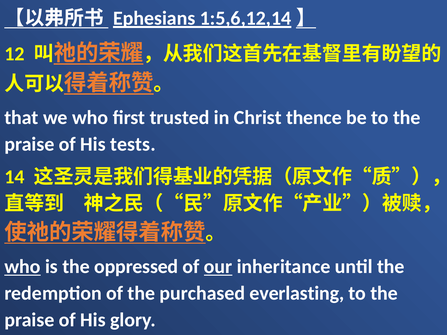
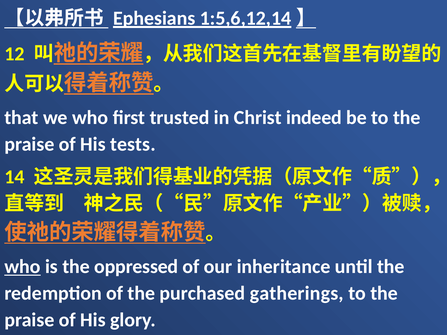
thence: thence -> indeed
our underline: present -> none
everlasting: everlasting -> gatherings
